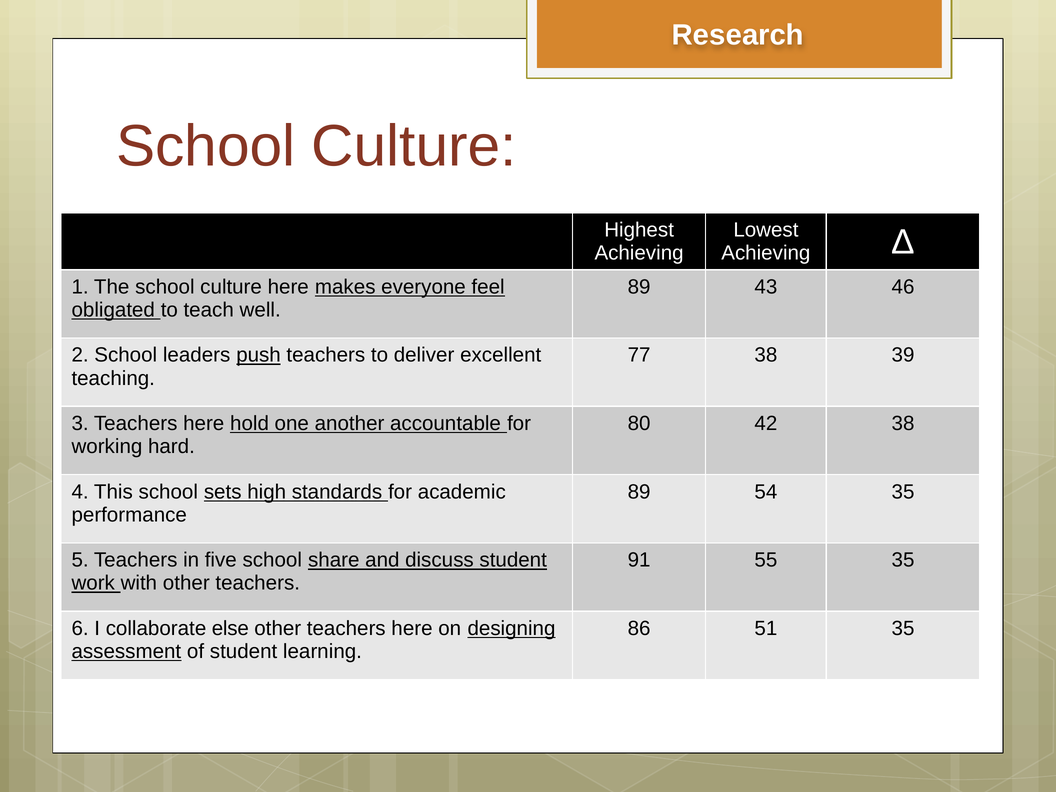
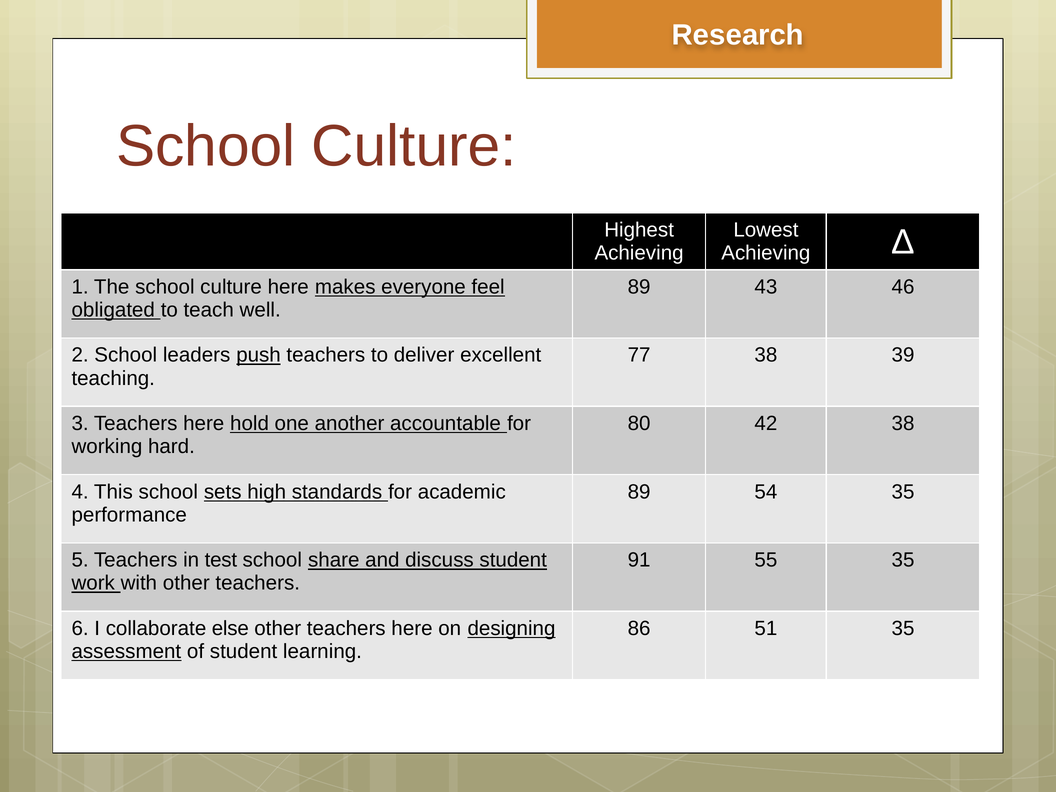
five: five -> test
